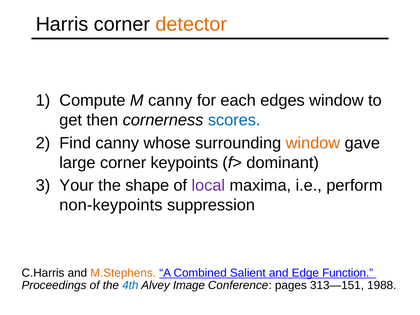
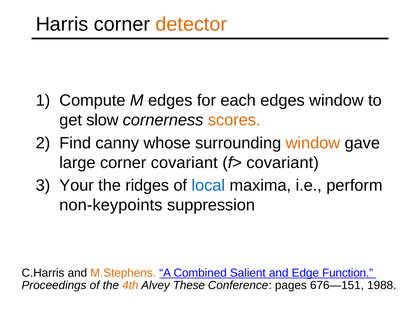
M canny: canny -> edges
then: then -> slow
scores colour: blue -> orange
corner keypoints: keypoints -> covariant
f> dominant: dominant -> covariant
shape: shape -> ridges
local colour: purple -> blue
4th colour: blue -> orange
Image: Image -> These
313—151: 313—151 -> 676—151
